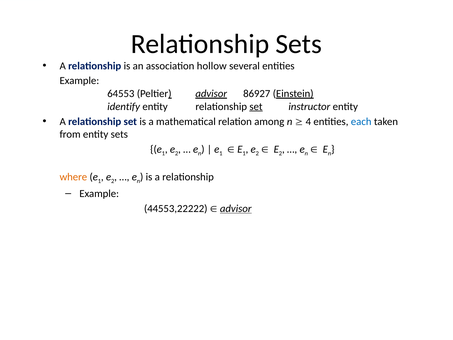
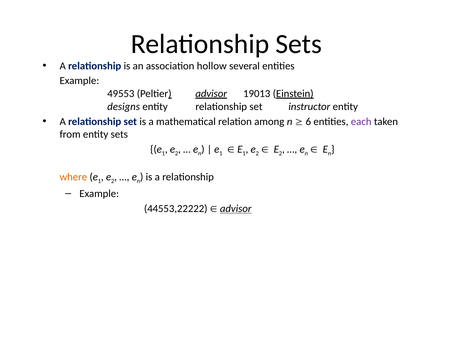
64553: 64553 -> 49553
86927: 86927 -> 19013
identify: identify -> designs
set at (256, 106) underline: present -> none
4: 4 -> 6
each colour: blue -> purple
